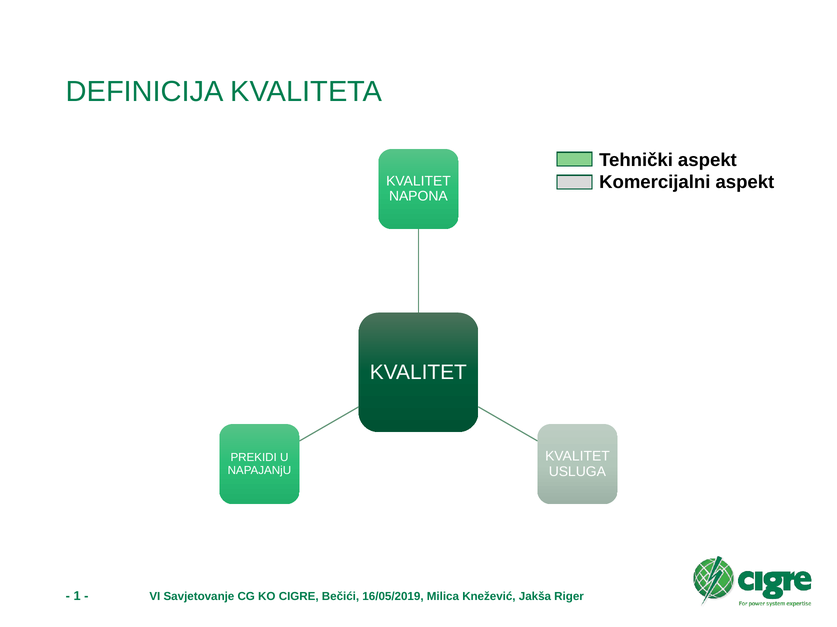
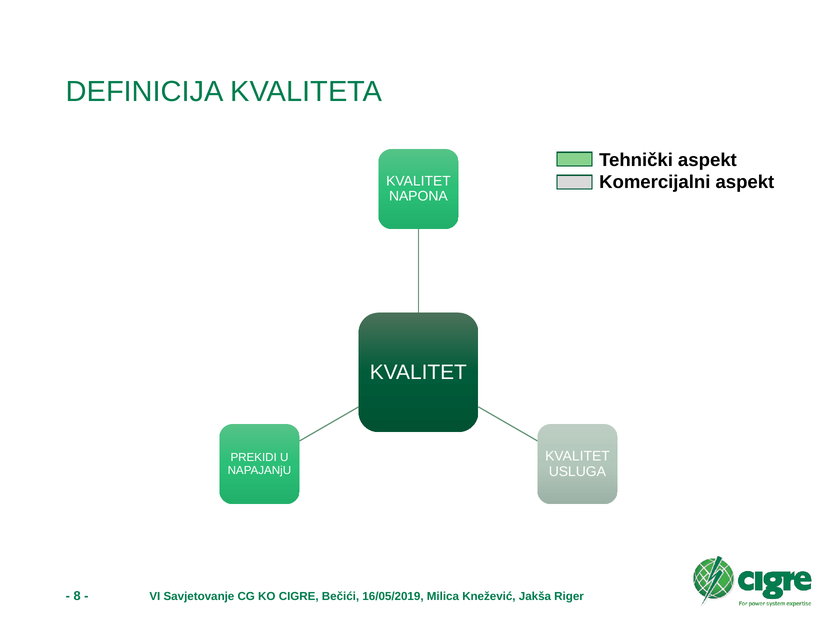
1: 1 -> 8
